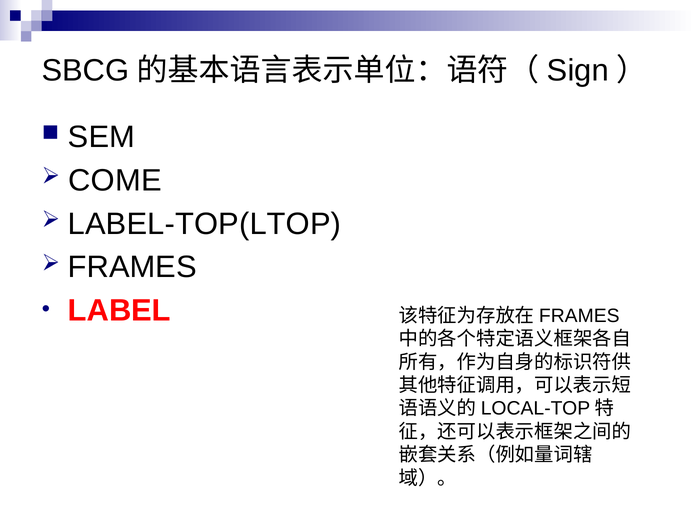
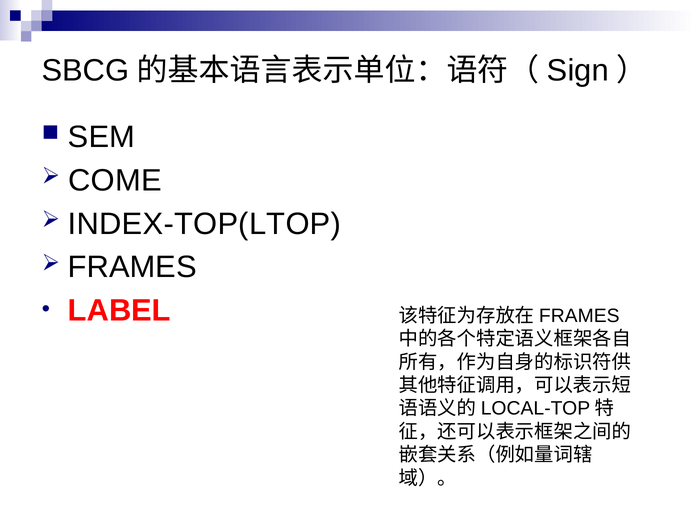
LABEL-TOP(LTOP: LABEL-TOP(LTOP -> INDEX-TOP(LTOP
